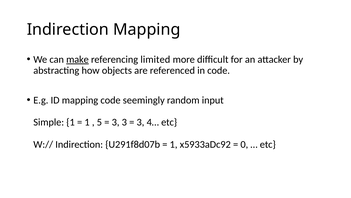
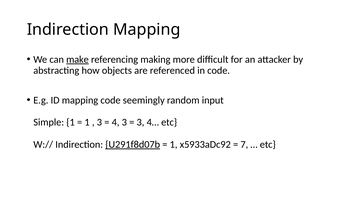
limited: limited -> making
5 at (99, 122): 5 -> 3
3 at (116, 122): 3 -> 4
U291f8d07b underline: none -> present
0: 0 -> 7
